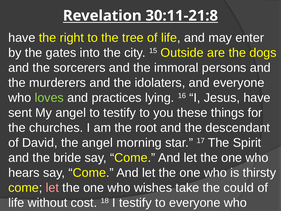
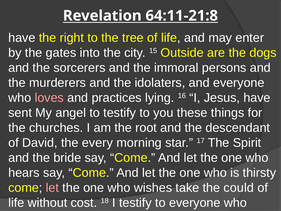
30:11-21:8: 30:11-21:8 -> 64:11-21:8
loves colour: light green -> pink
the angel: angel -> every
